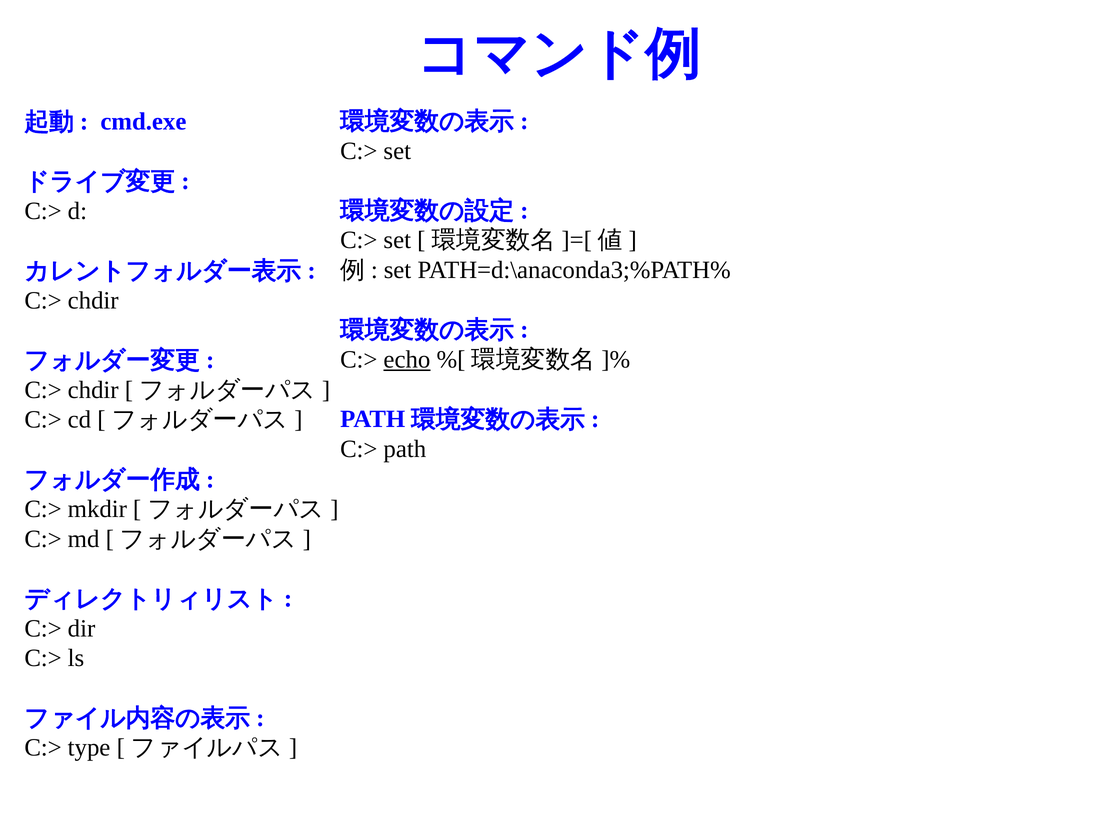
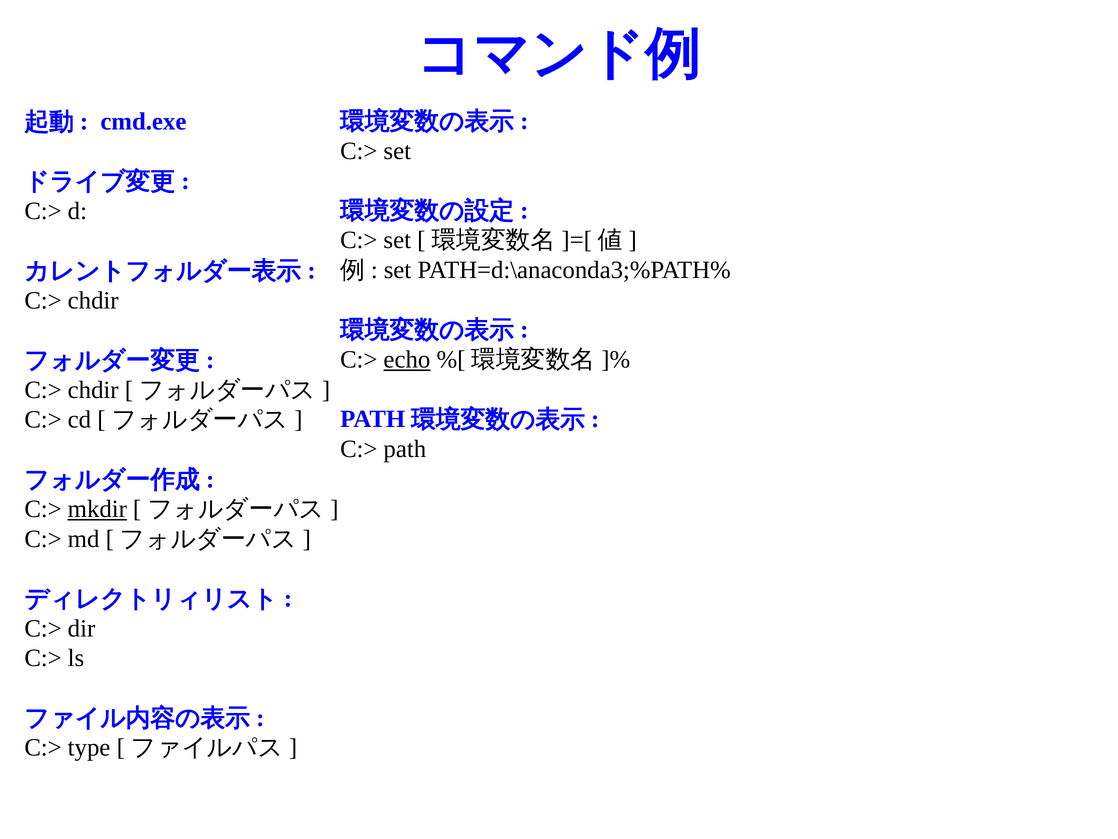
mkdir underline: none -> present
